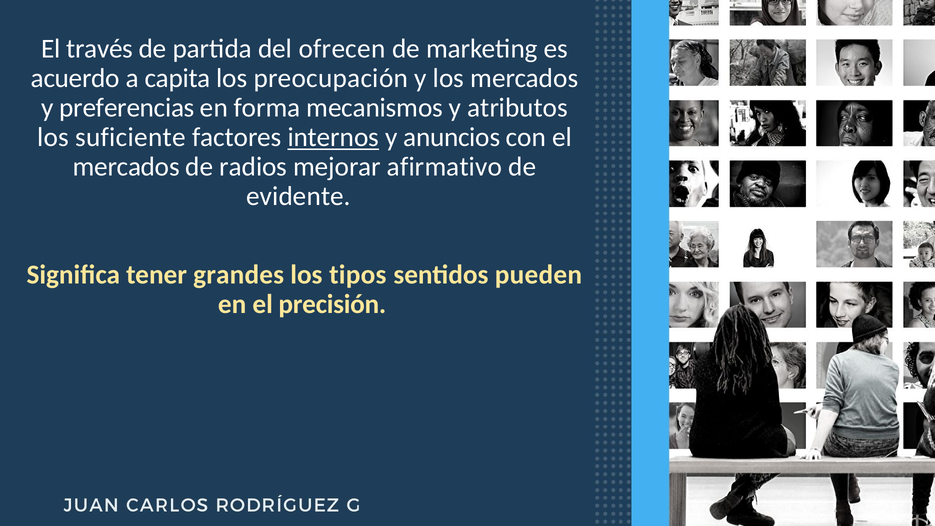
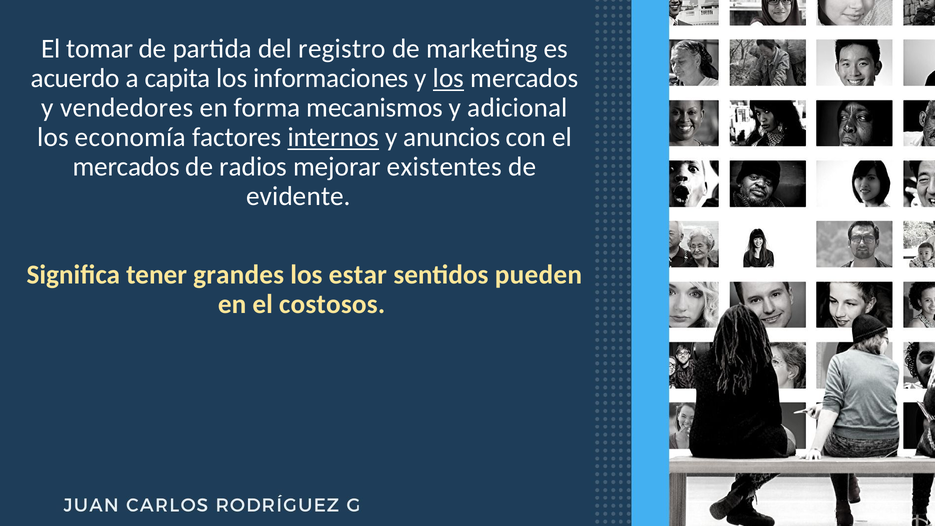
través: través -> tomar
ofrecen: ofrecen -> registro
preocupación: preocupación -> informaciones
los at (449, 78) underline: none -> present
preferencias: preferencias -> vendedores
atributos: atributos -> adicional
suficiente: suficiente -> economía
afirmativo: afirmativo -> existentes
tipos: tipos -> estar
precisión: precisión -> costosos
